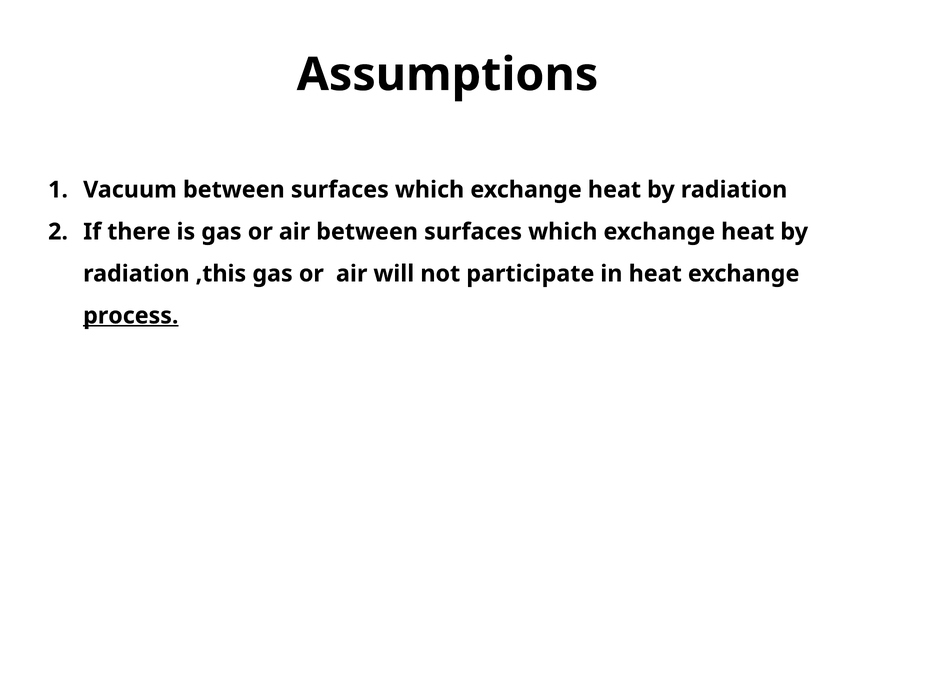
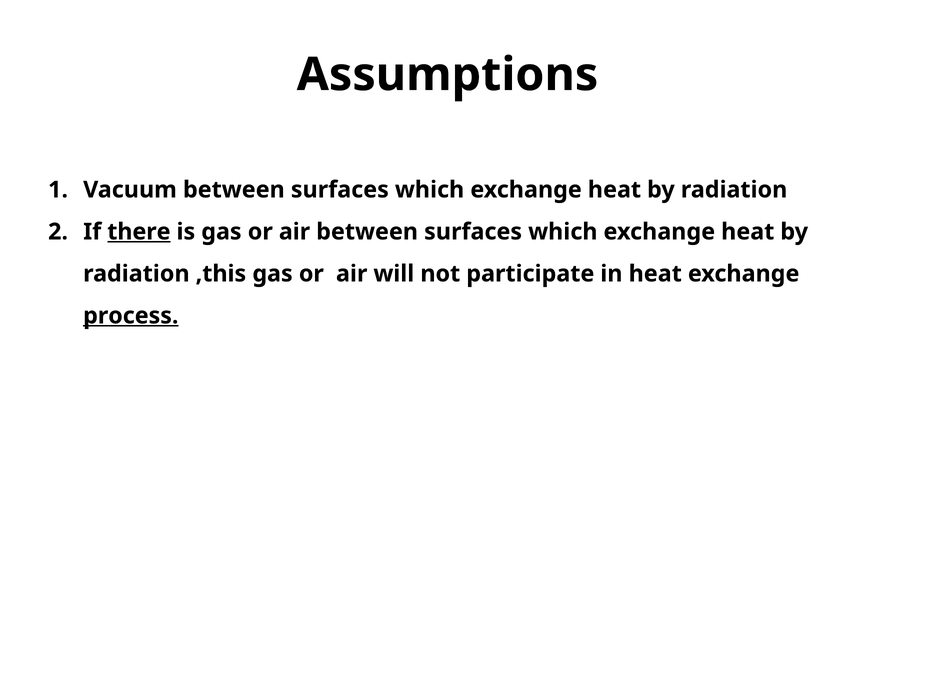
there underline: none -> present
